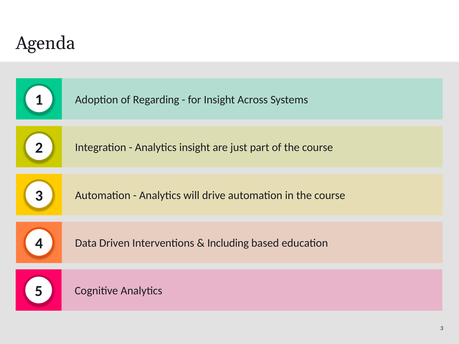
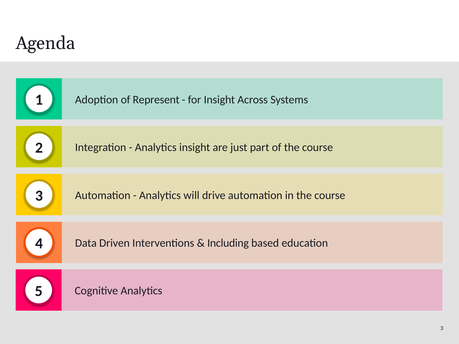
Regarding: Regarding -> Represent
